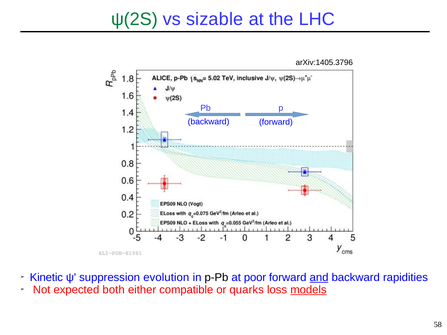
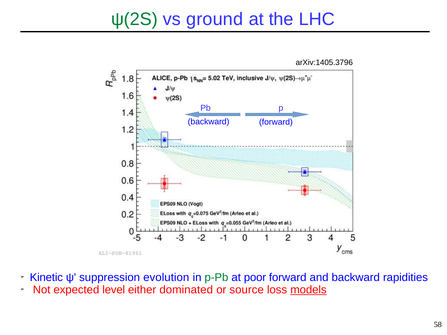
sizable: sizable -> ground
p-Pb colour: black -> green
and underline: present -> none
both: both -> level
compatible: compatible -> dominated
quarks: quarks -> source
